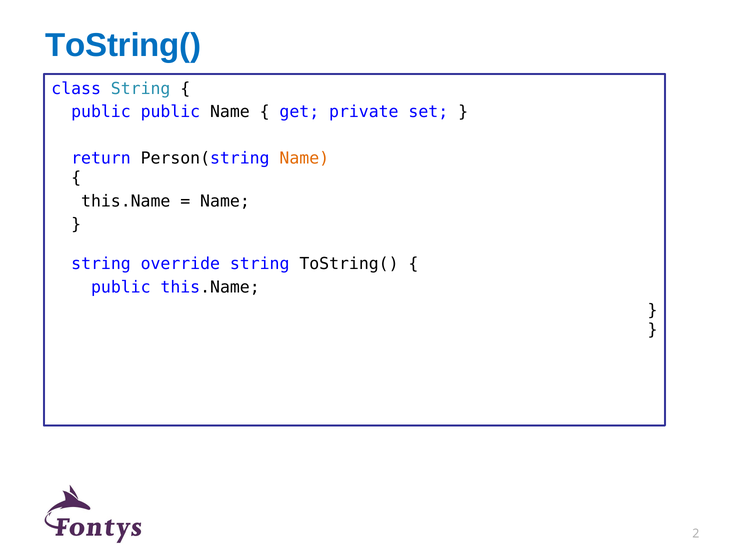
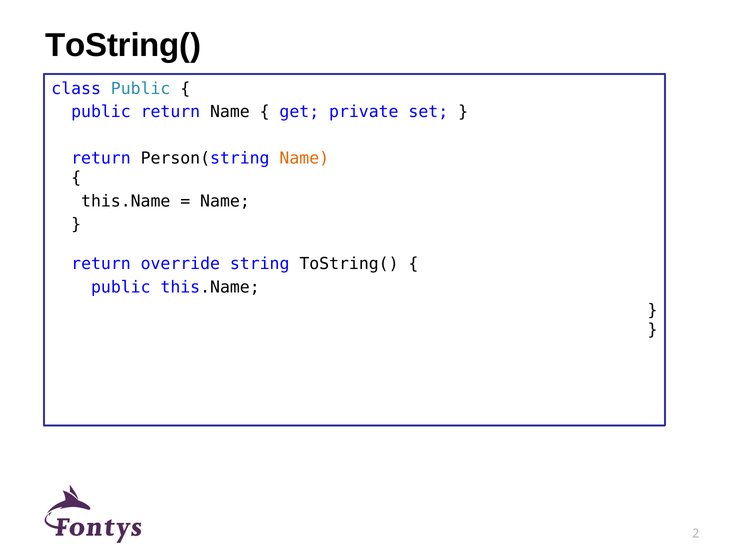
ToString( at (123, 46) colour: blue -> black
class String: String -> Public
public public: public -> return
string at (101, 264): string -> return
